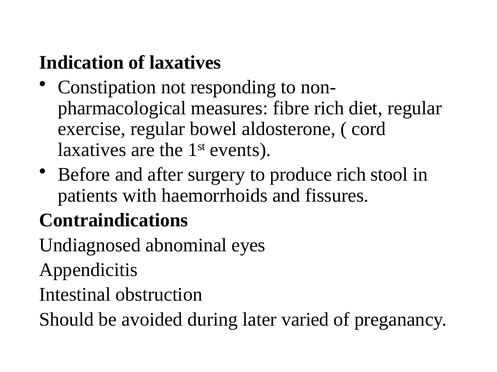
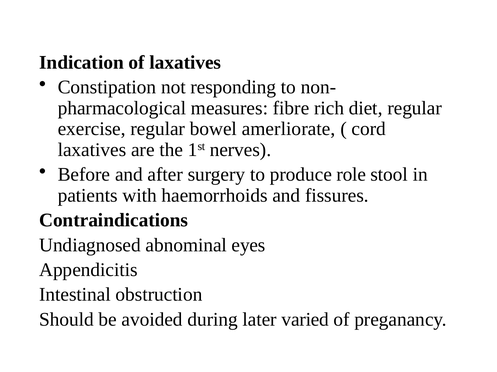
aldosterone: aldosterone -> amerliorate
events: events -> nerves
produce rich: rich -> role
